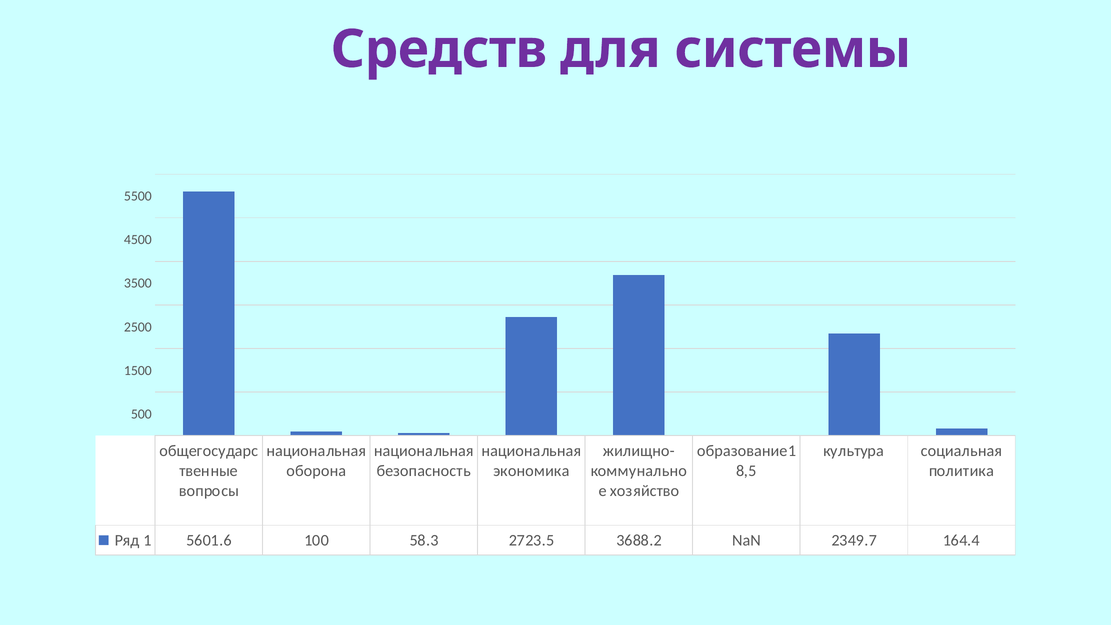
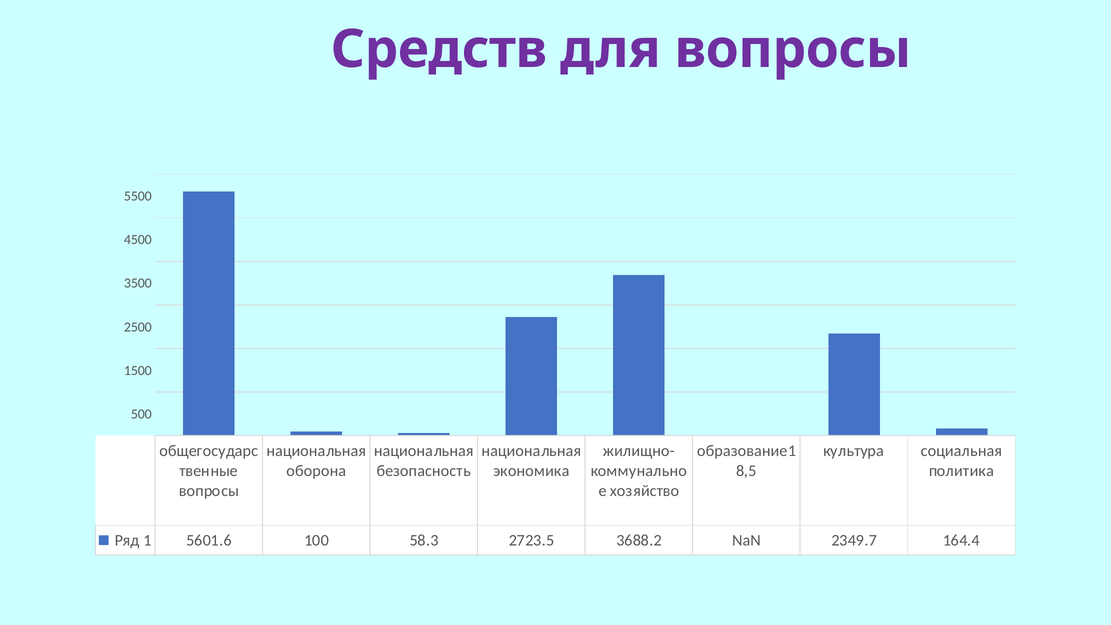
для системы: системы -> вопросы
